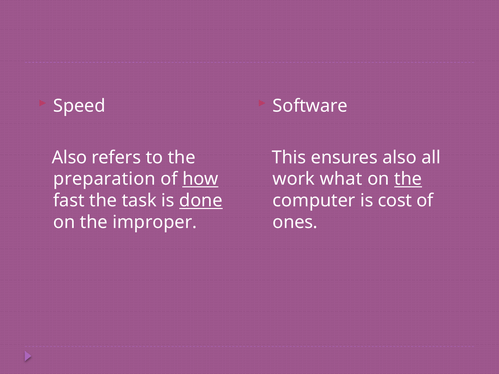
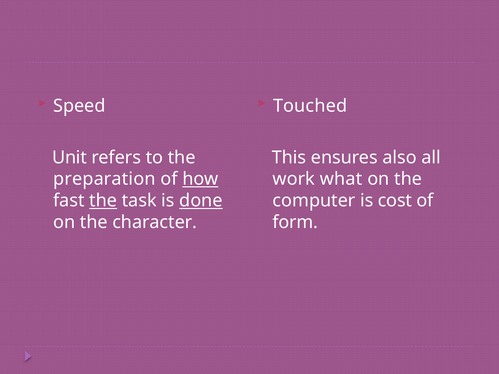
Software: Software -> Touched
Also at (70, 158): Also -> Unit
the at (408, 179) underline: present -> none
the at (103, 201) underline: none -> present
improper: improper -> character
ones: ones -> form
